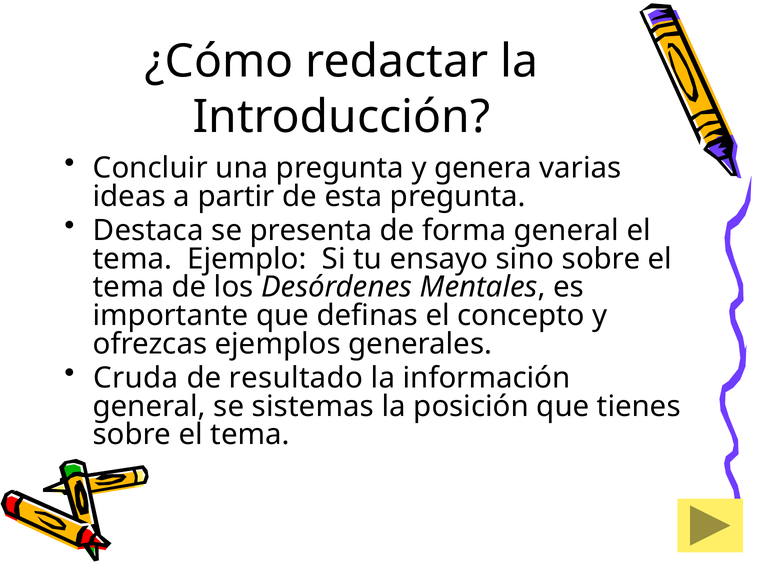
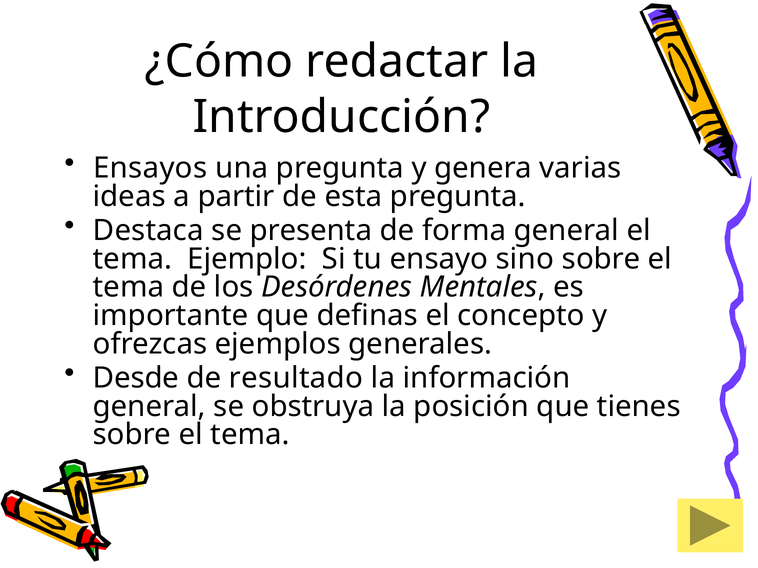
Concluir: Concluir -> Ensayos
Cruda: Cruda -> Desde
sistemas: sistemas -> obstruya
